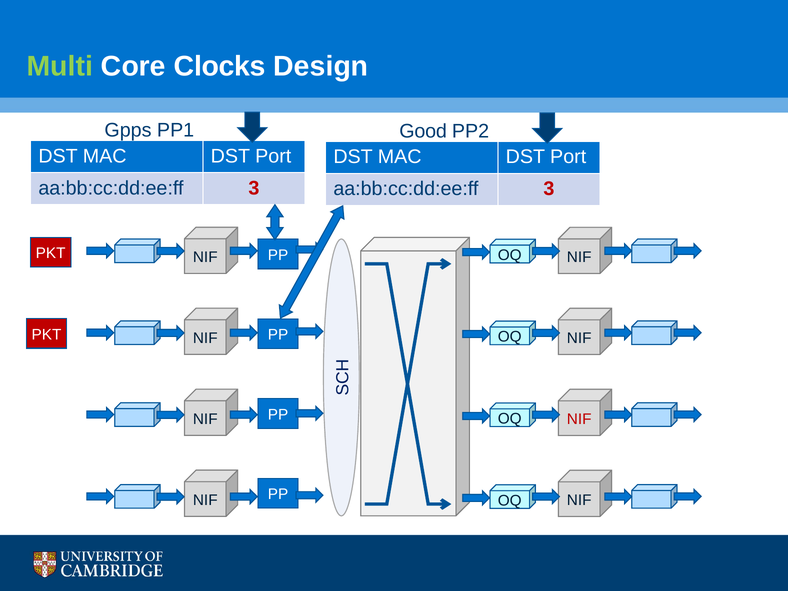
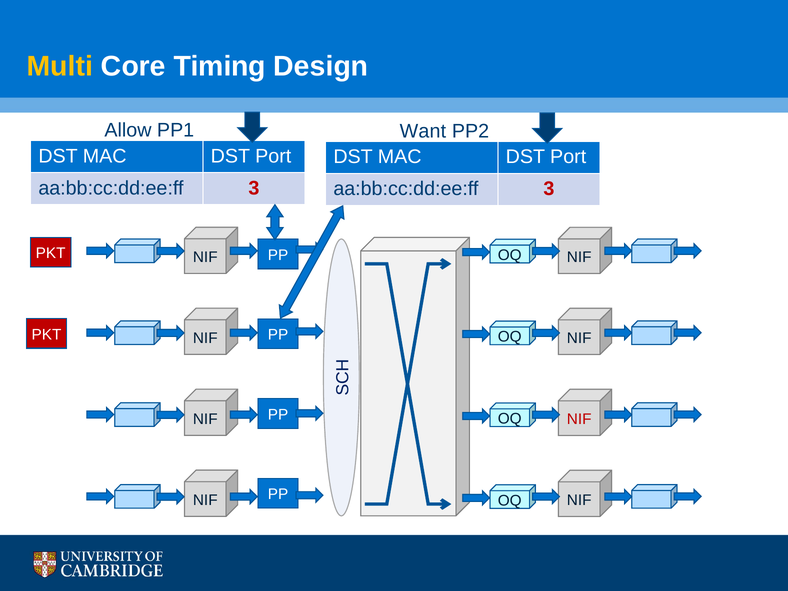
Multi colour: light green -> yellow
Clocks: Clocks -> Timing
Gpps: Gpps -> Allow
Good: Good -> Want
